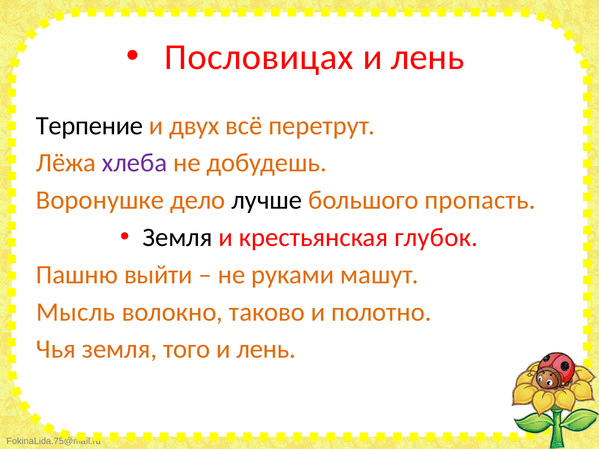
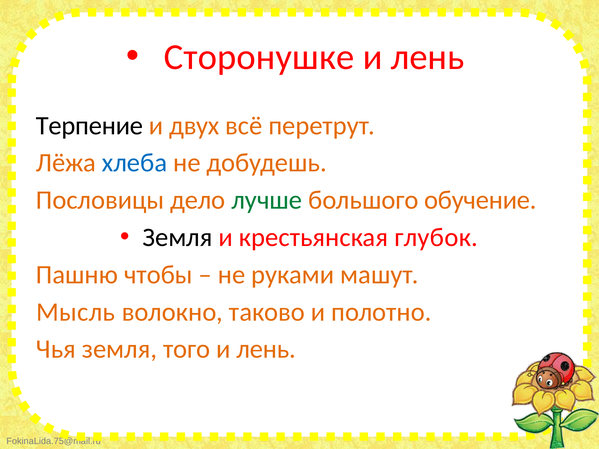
Пословицах: Пословицах -> Сторонушке
хлеба colour: purple -> blue
Воронушке: Воронушке -> Пословицы
лучше colour: black -> green
пропасть: пропасть -> обучение
выйти: выйти -> чтобы
